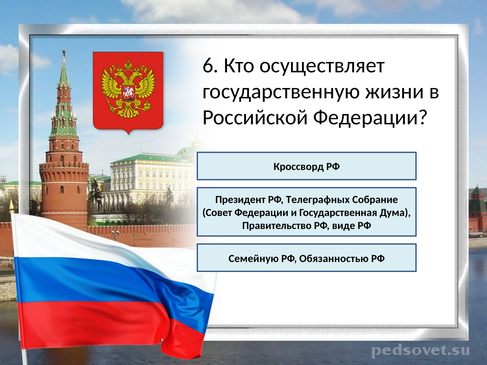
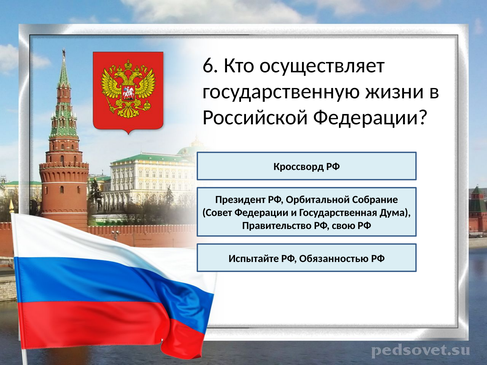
Телеграфных: Телеграфных -> Орбитальной
виде: виде -> свою
Семейную: Семейную -> Испытайте
